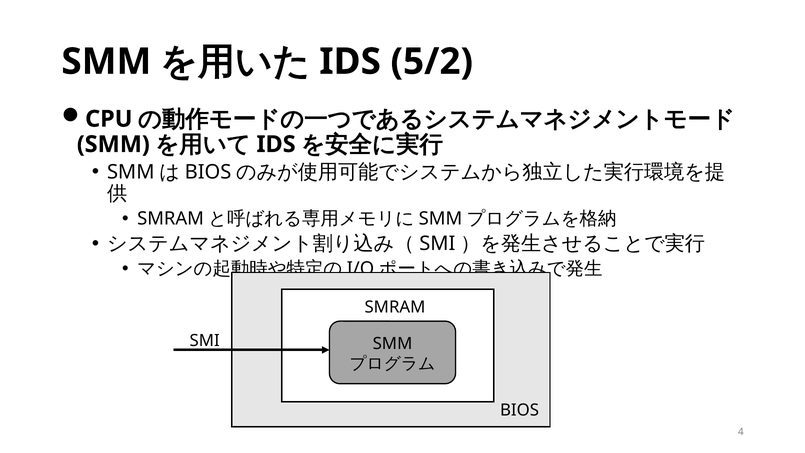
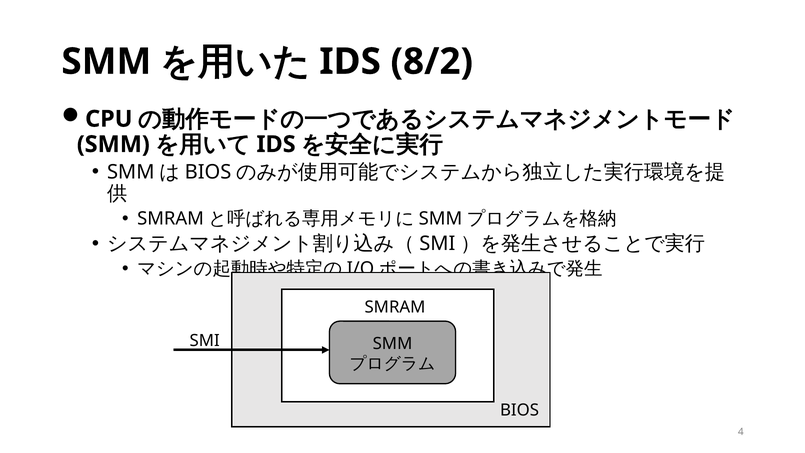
5/2: 5/2 -> 8/2
